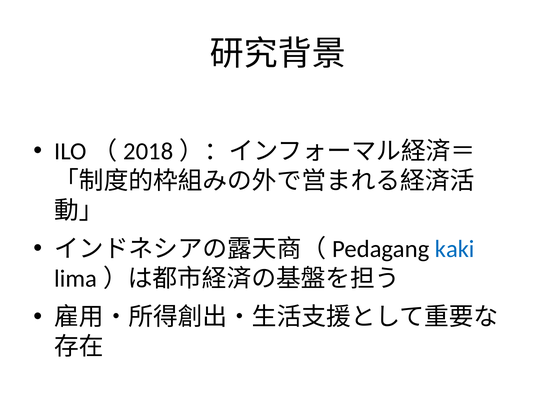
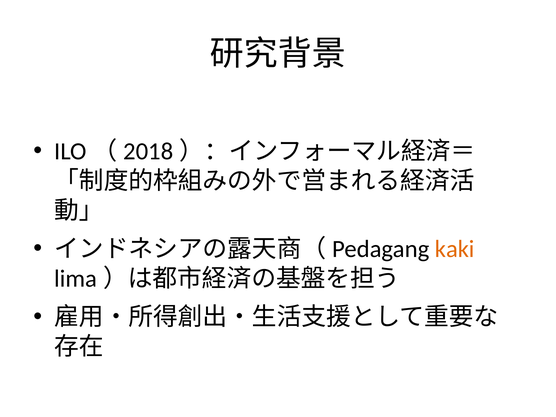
kaki colour: blue -> orange
